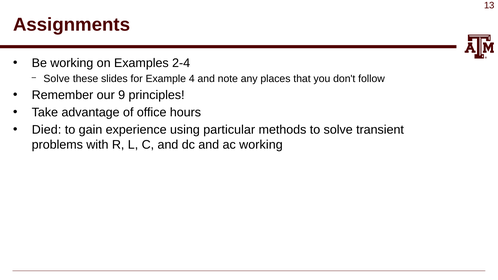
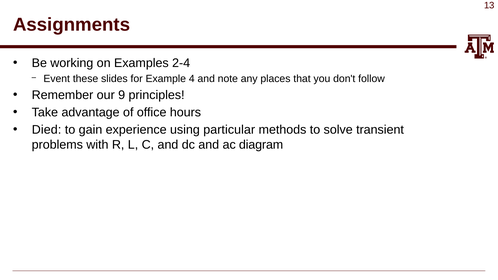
Solve at (57, 79): Solve -> Event
ac working: working -> diagram
